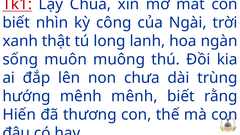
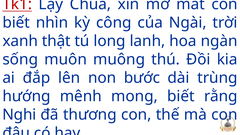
chưa: chưa -> bước
mênh mênh: mênh -> mong
Hiến: Hiến -> Nghi
